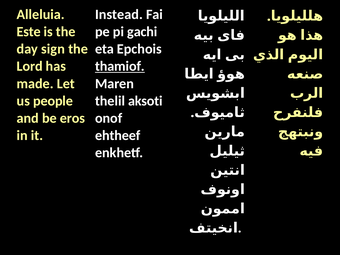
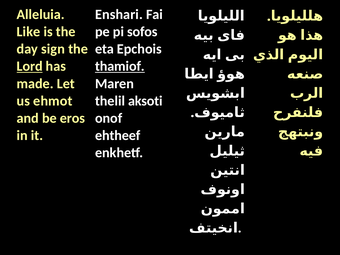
Instead: Instead -> Enshari
Este: Este -> Like
gachi: gachi -> sofos
Lord underline: none -> present
people: people -> ehmot
